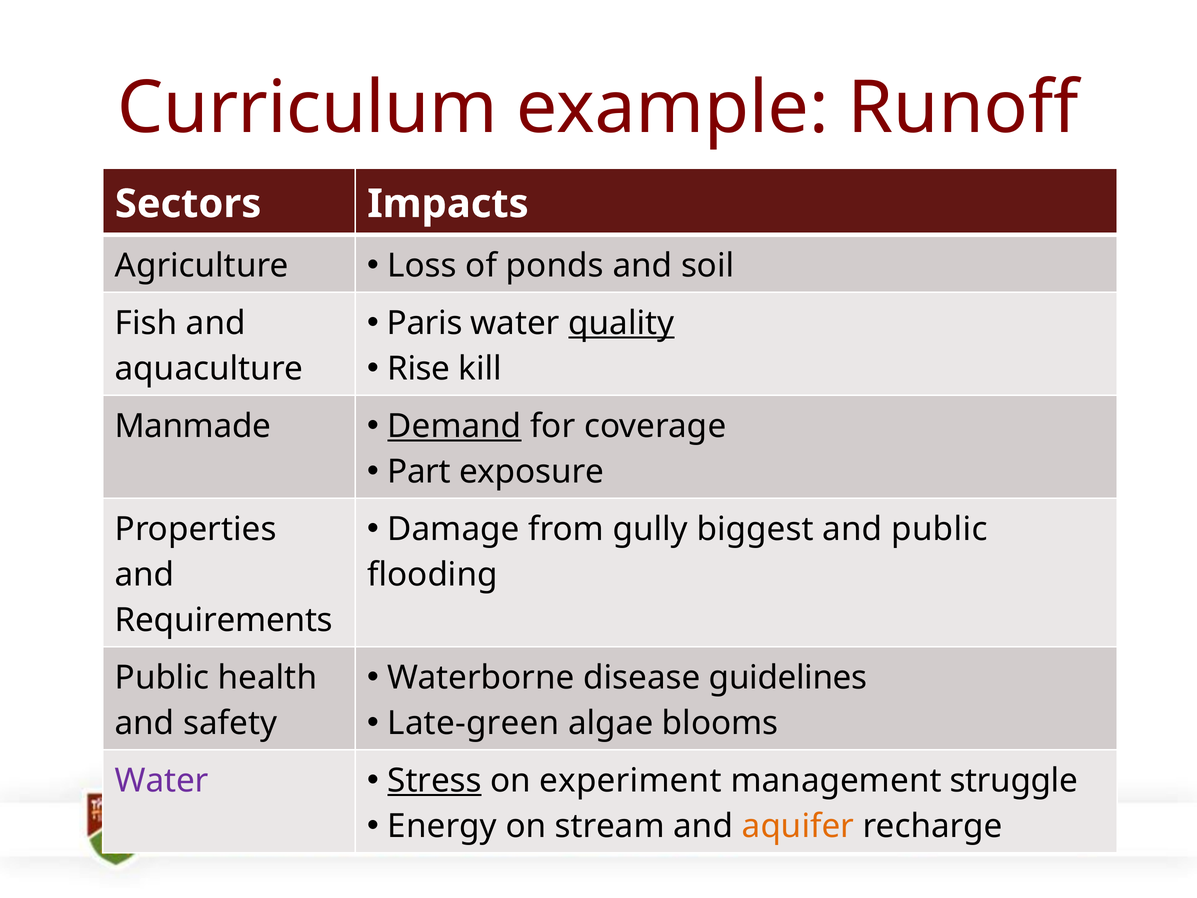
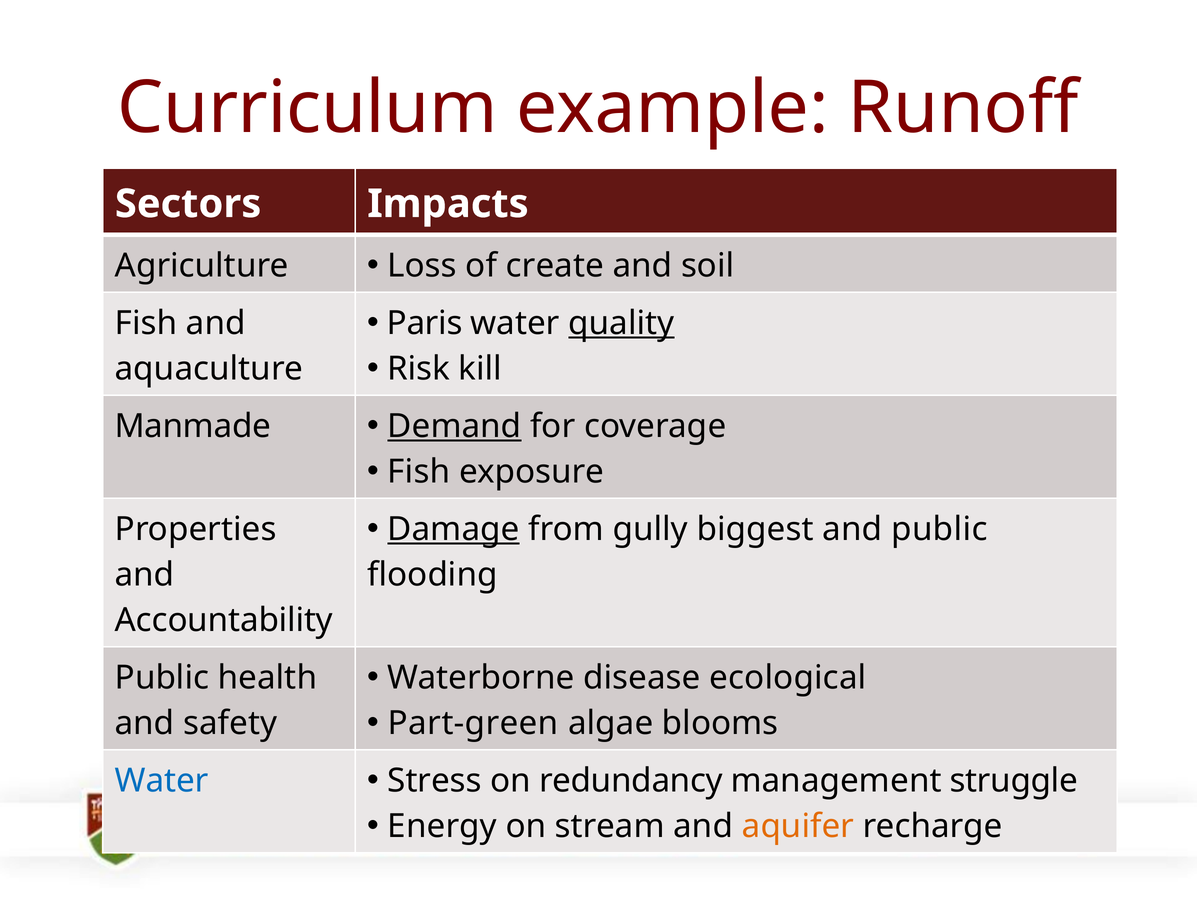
ponds: ponds -> create
Rise: Rise -> Risk
Part at (419, 471): Part -> Fish
Damage underline: none -> present
Requirements: Requirements -> Accountability
guidelines: guidelines -> ecological
Late-green: Late-green -> Part-green
Water at (162, 780) colour: purple -> blue
Stress underline: present -> none
experiment: experiment -> redundancy
